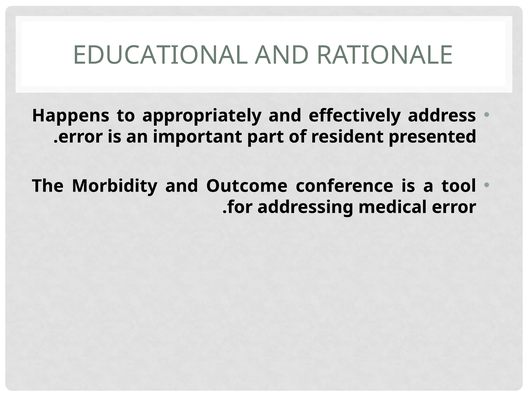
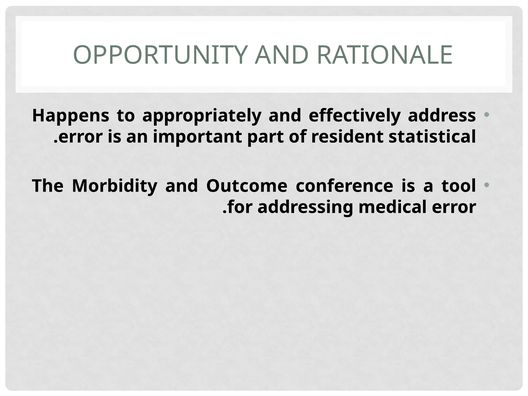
EDUCATIONAL: EDUCATIONAL -> OPPORTUNITY
presented: presented -> statistical
